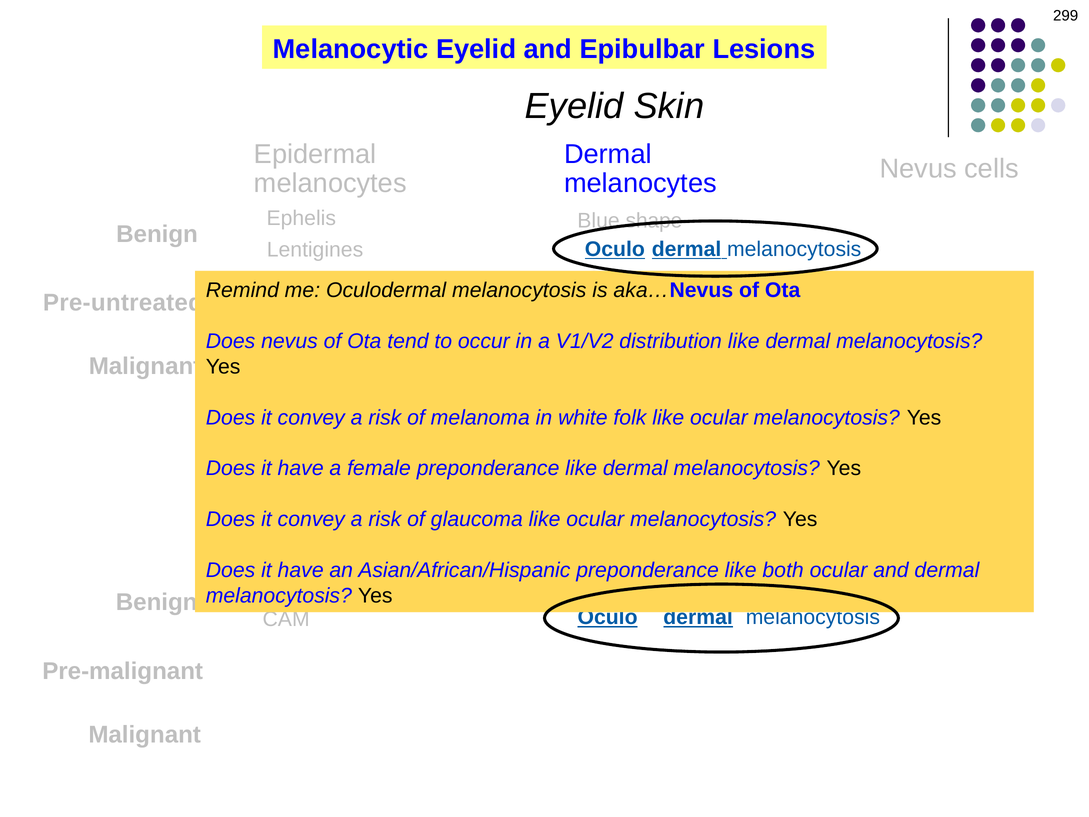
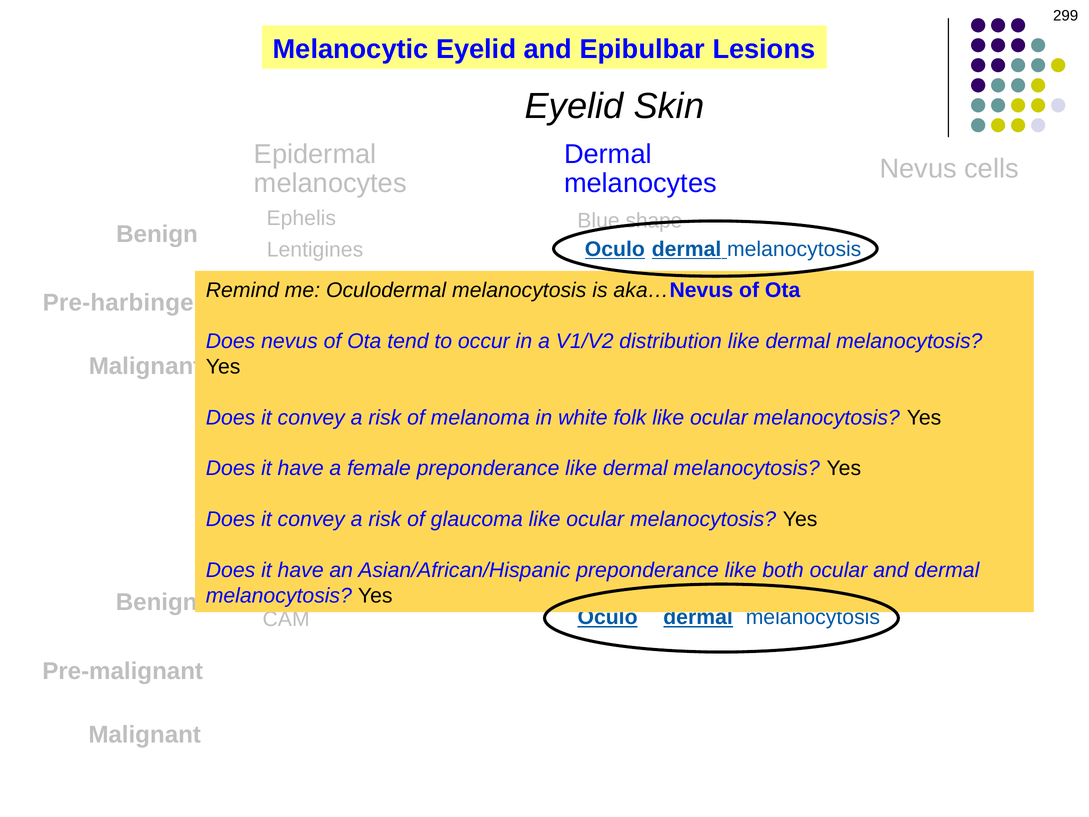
Pre-untreated: Pre-untreated -> Pre-harbinger
